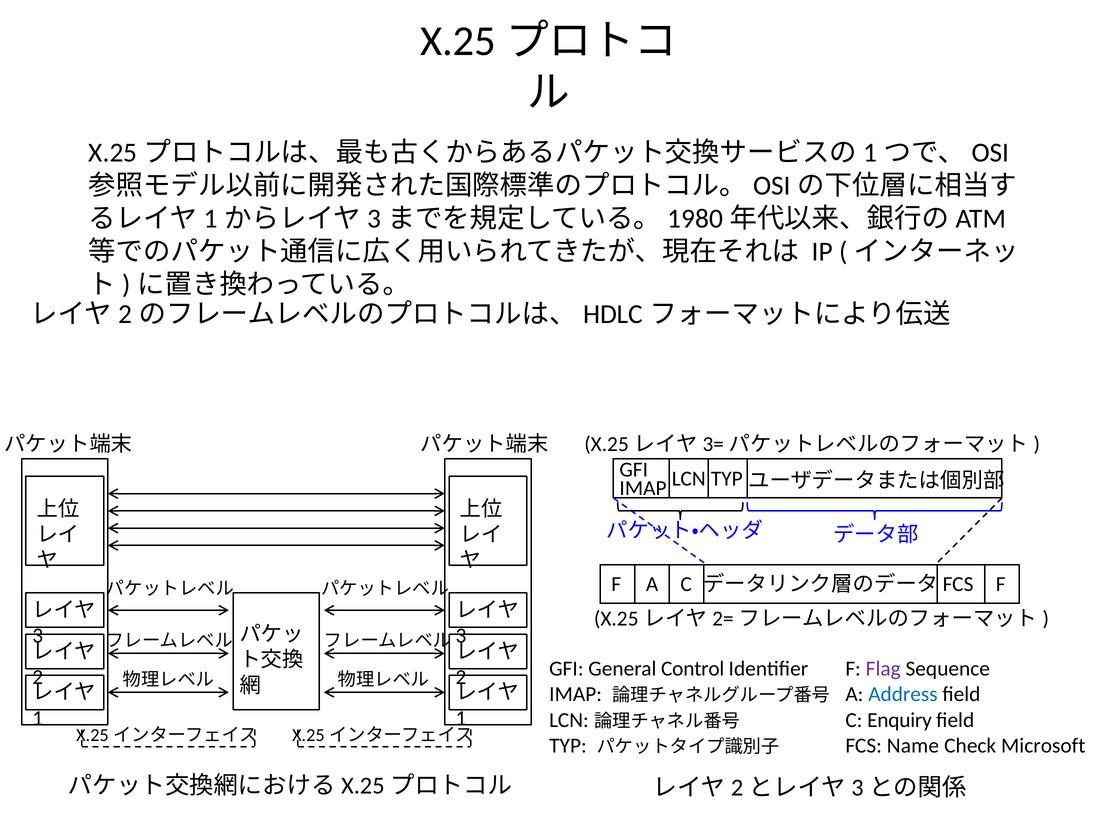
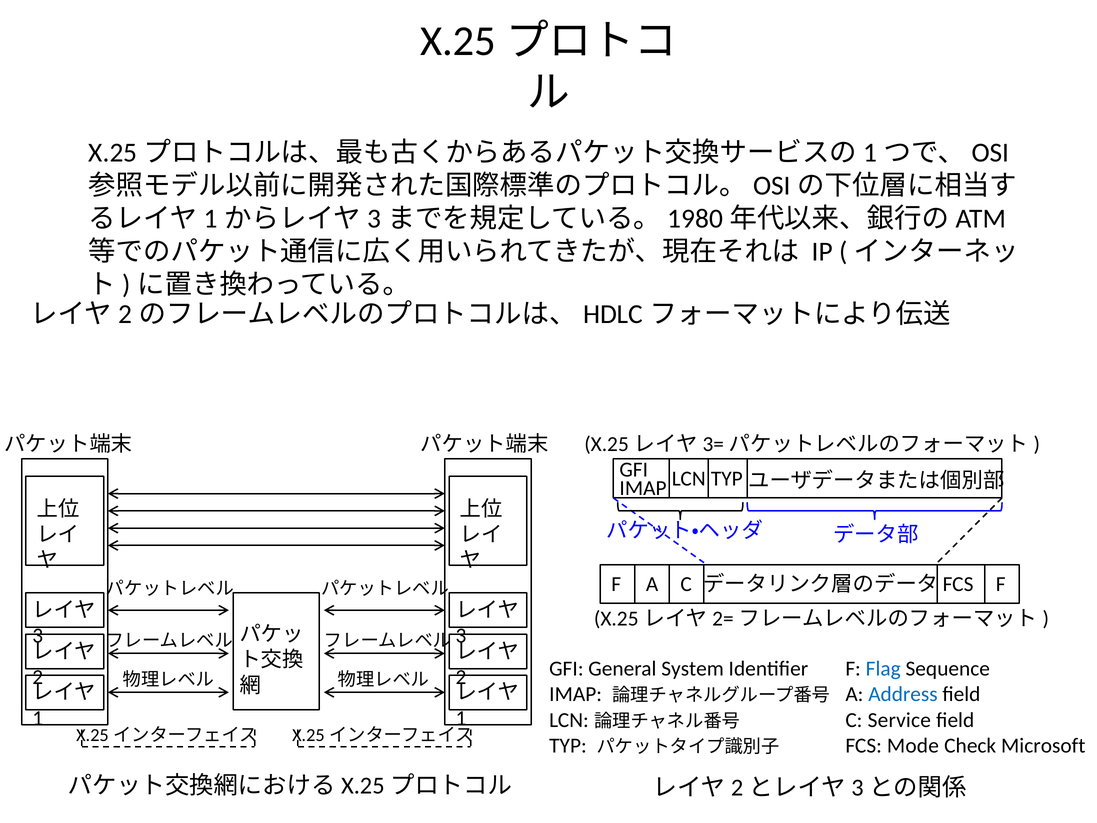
Control: Control -> System
Flag colour: purple -> blue
Enquiry: Enquiry -> Service
Name: Name -> Mode
